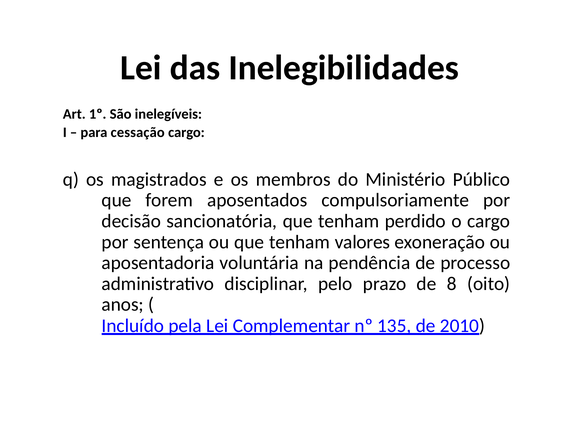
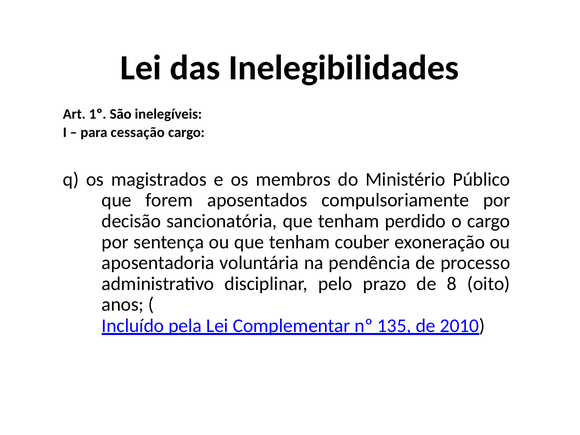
valores: valores -> couber
